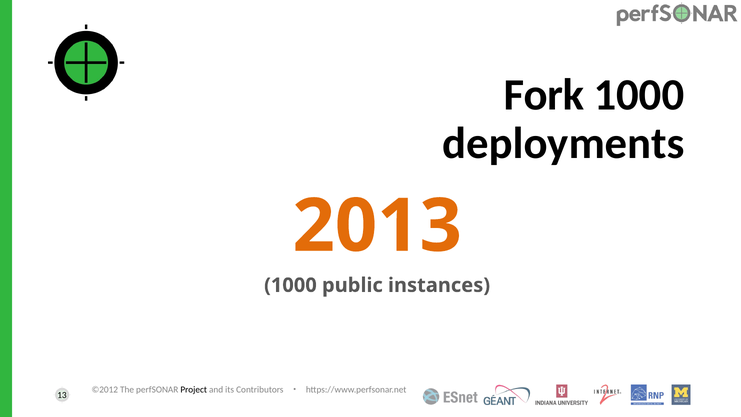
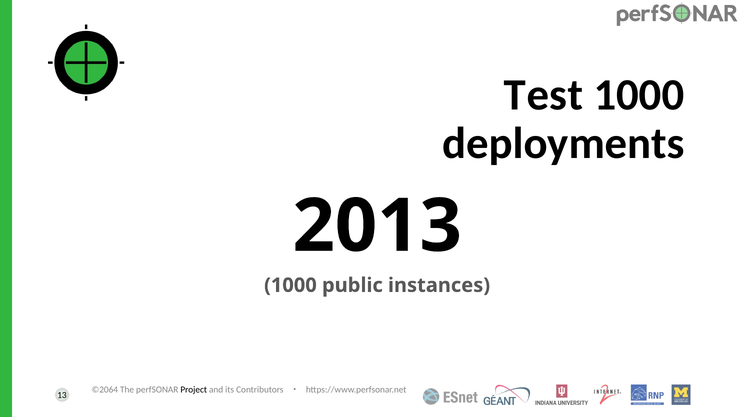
Fork: Fork -> Test
2013 colour: orange -> black
©2012: ©2012 -> ©2064
